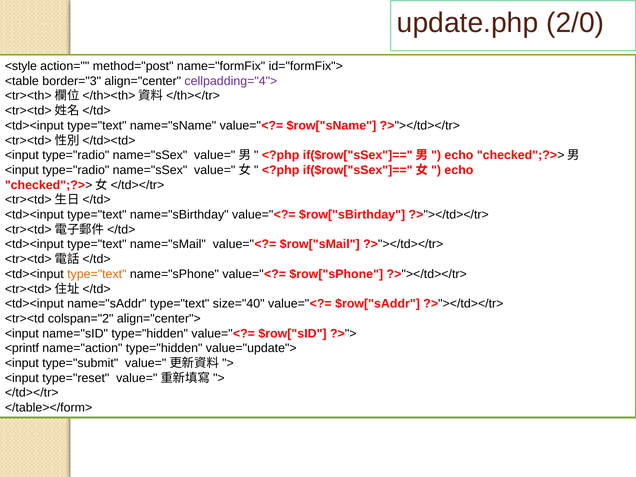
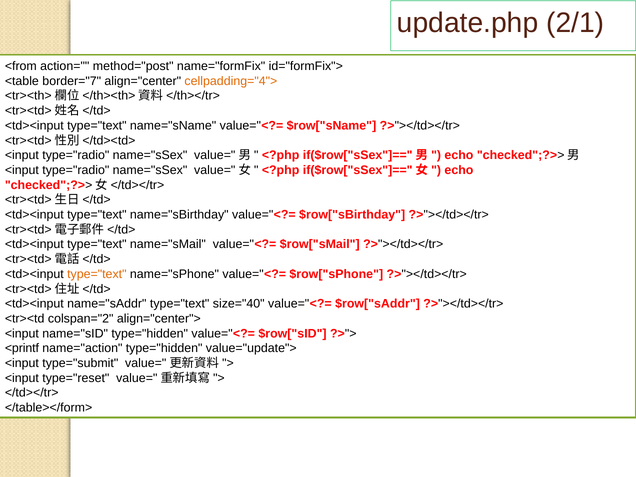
2/0: 2/0 -> 2/1
<style: <style -> <from
border="3: border="3 -> border="7
cellpadding="4"> colour: purple -> orange
